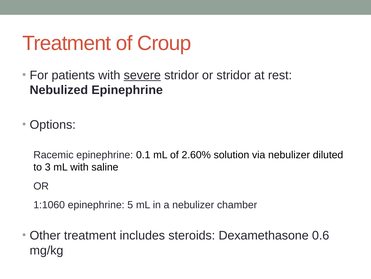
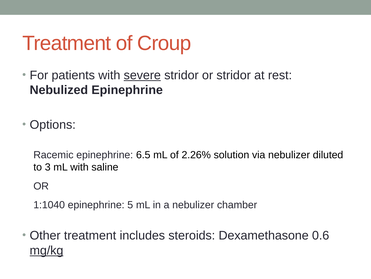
0.1: 0.1 -> 6.5
2.60%: 2.60% -> 2.26%
1:1060: 1:1060 -> 1:1040
mg/kg underline: none -> present
